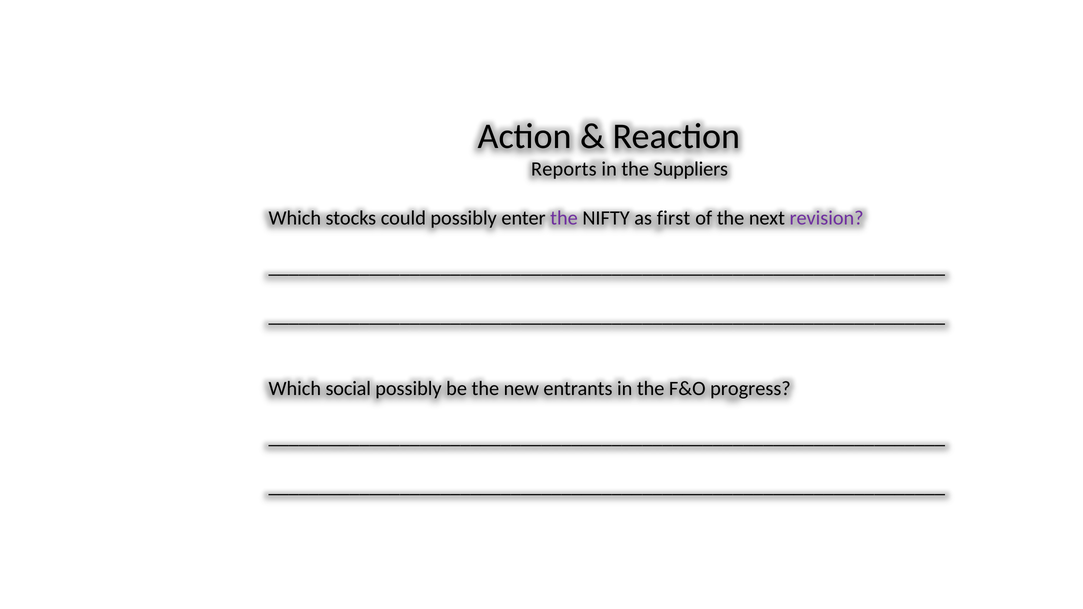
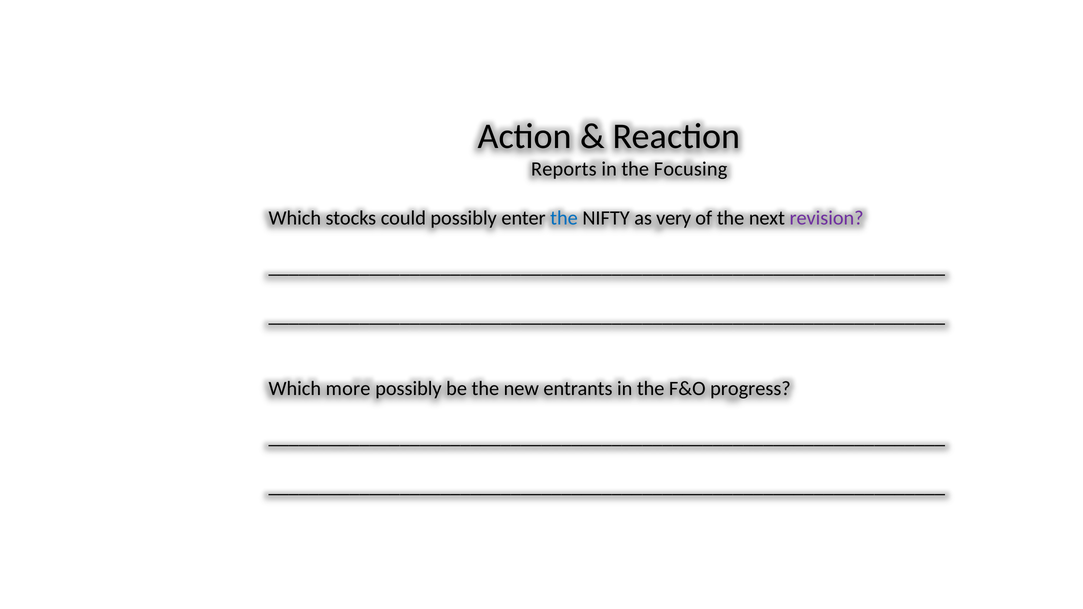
Suppliers: Suppliers -> Focusing
the at (564, 218) colour: purple -> blue
first: first -> very
social: social -> more
